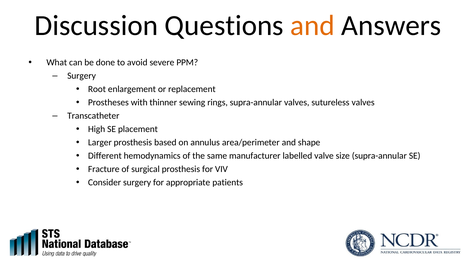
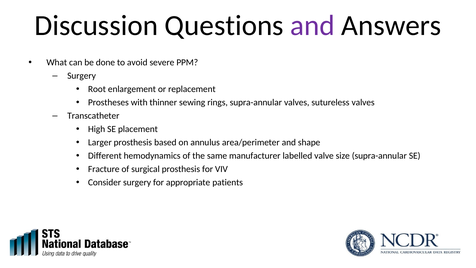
and at (312, 25) colour: orange -> purple
